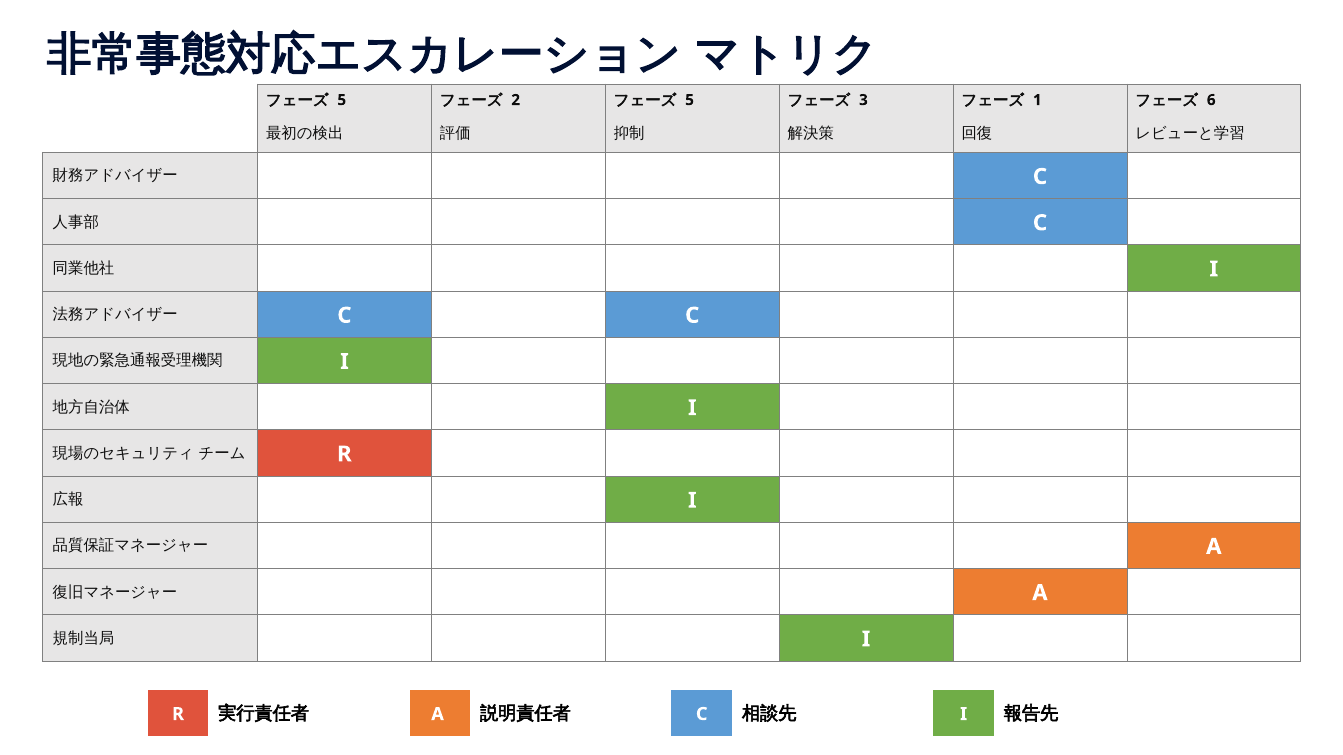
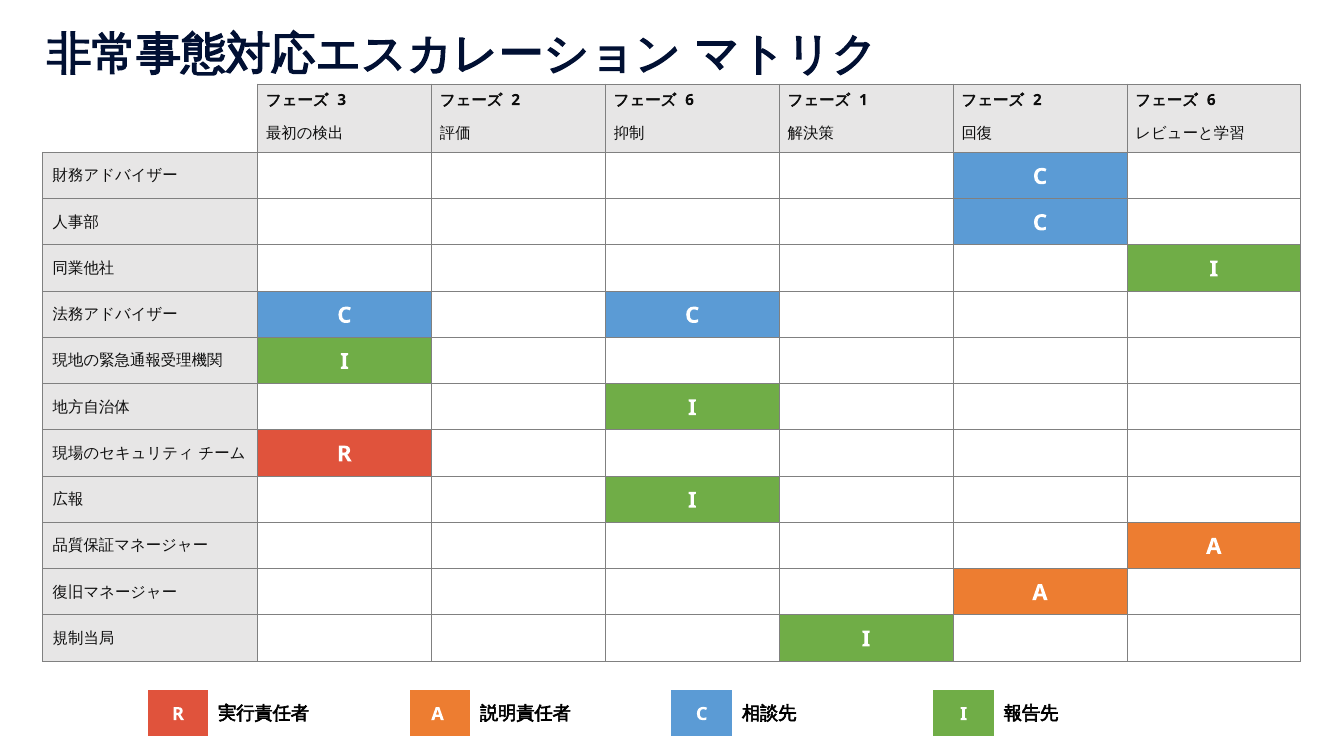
5 at (342, 100): 5 -> 3
5 at (690, 100): 5 -> 6
3: 3 -> 1
1 at (1037, 100): 1 -> 2
